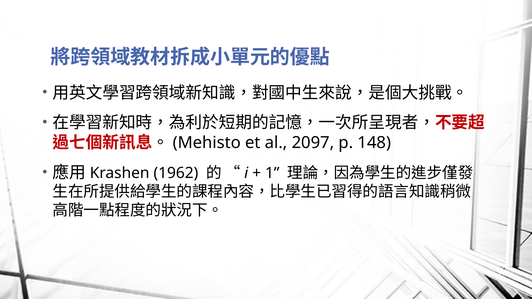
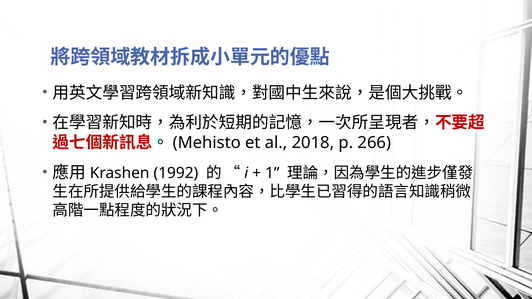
2097: 2097 -> 2018
148: 148 -> 266
1962: 1962 -> 1992
